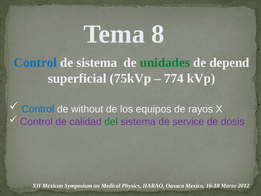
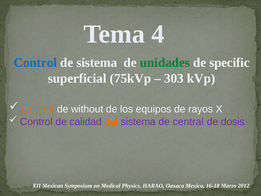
8: 8 -> 4
depend: depend -> specific
774: 774 -> 303
Control at (38, 109) colour: blue -> orange
del colour: green -> orange
service: service -> central
